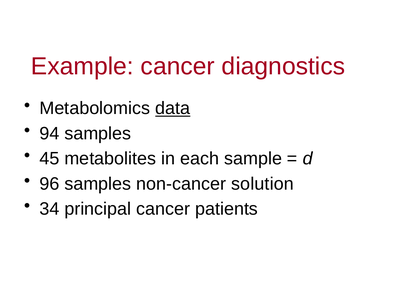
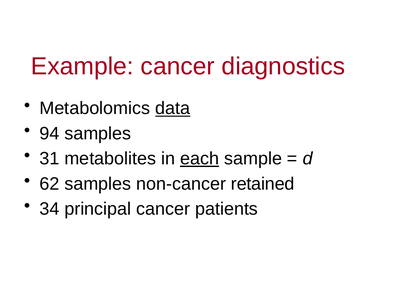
45: 45 -> 31
each underline: none -> present
96: 96 -> 62
solution: solution -> retained
